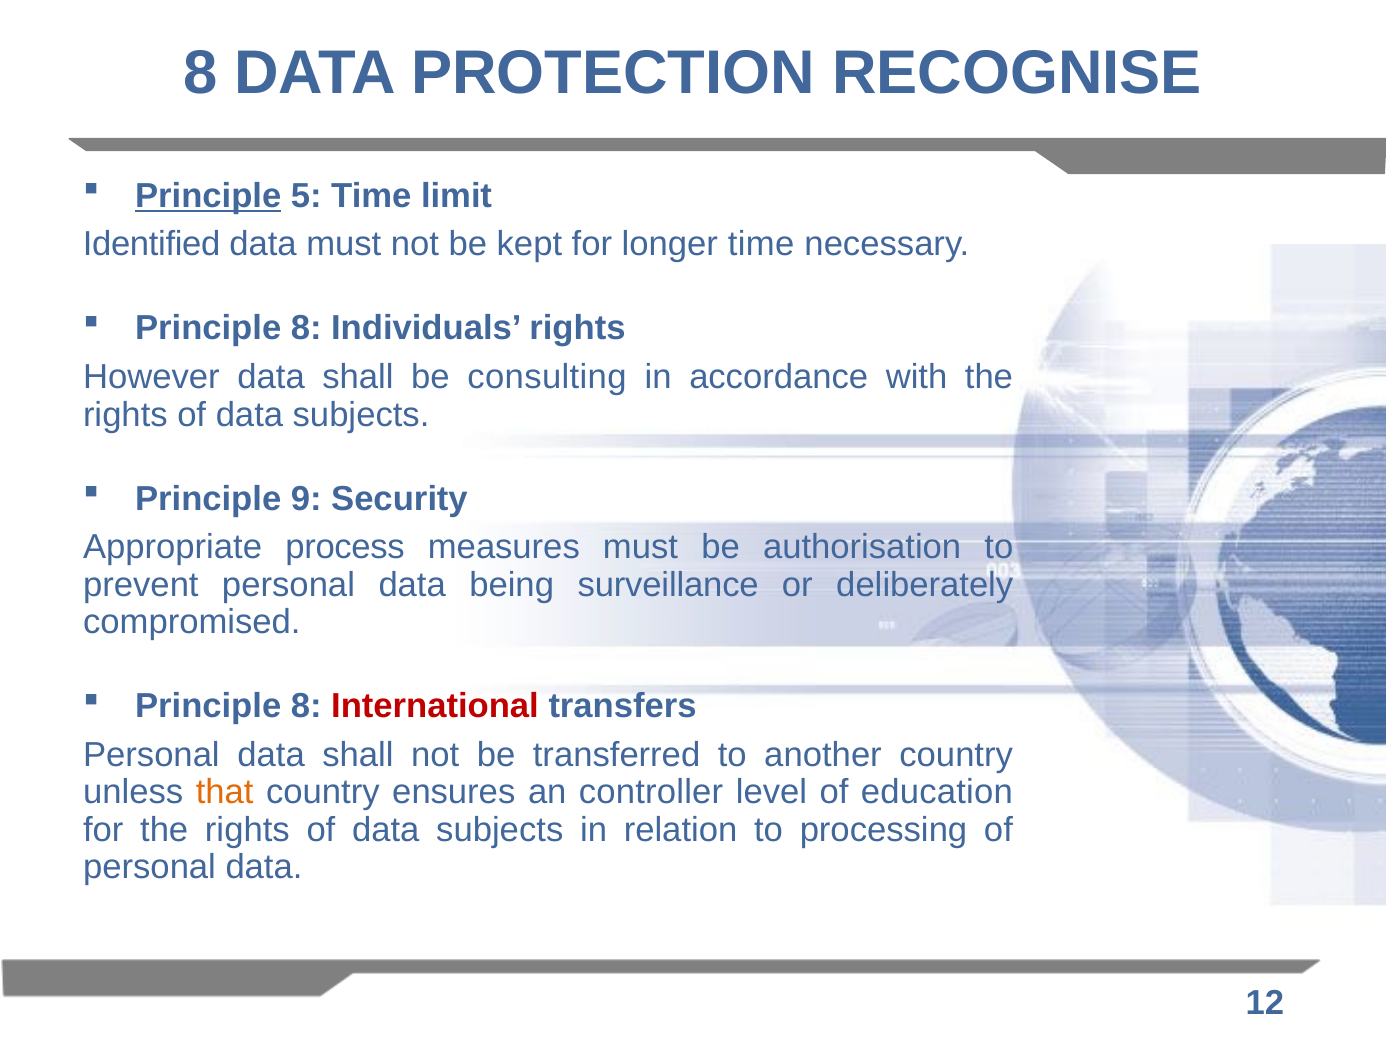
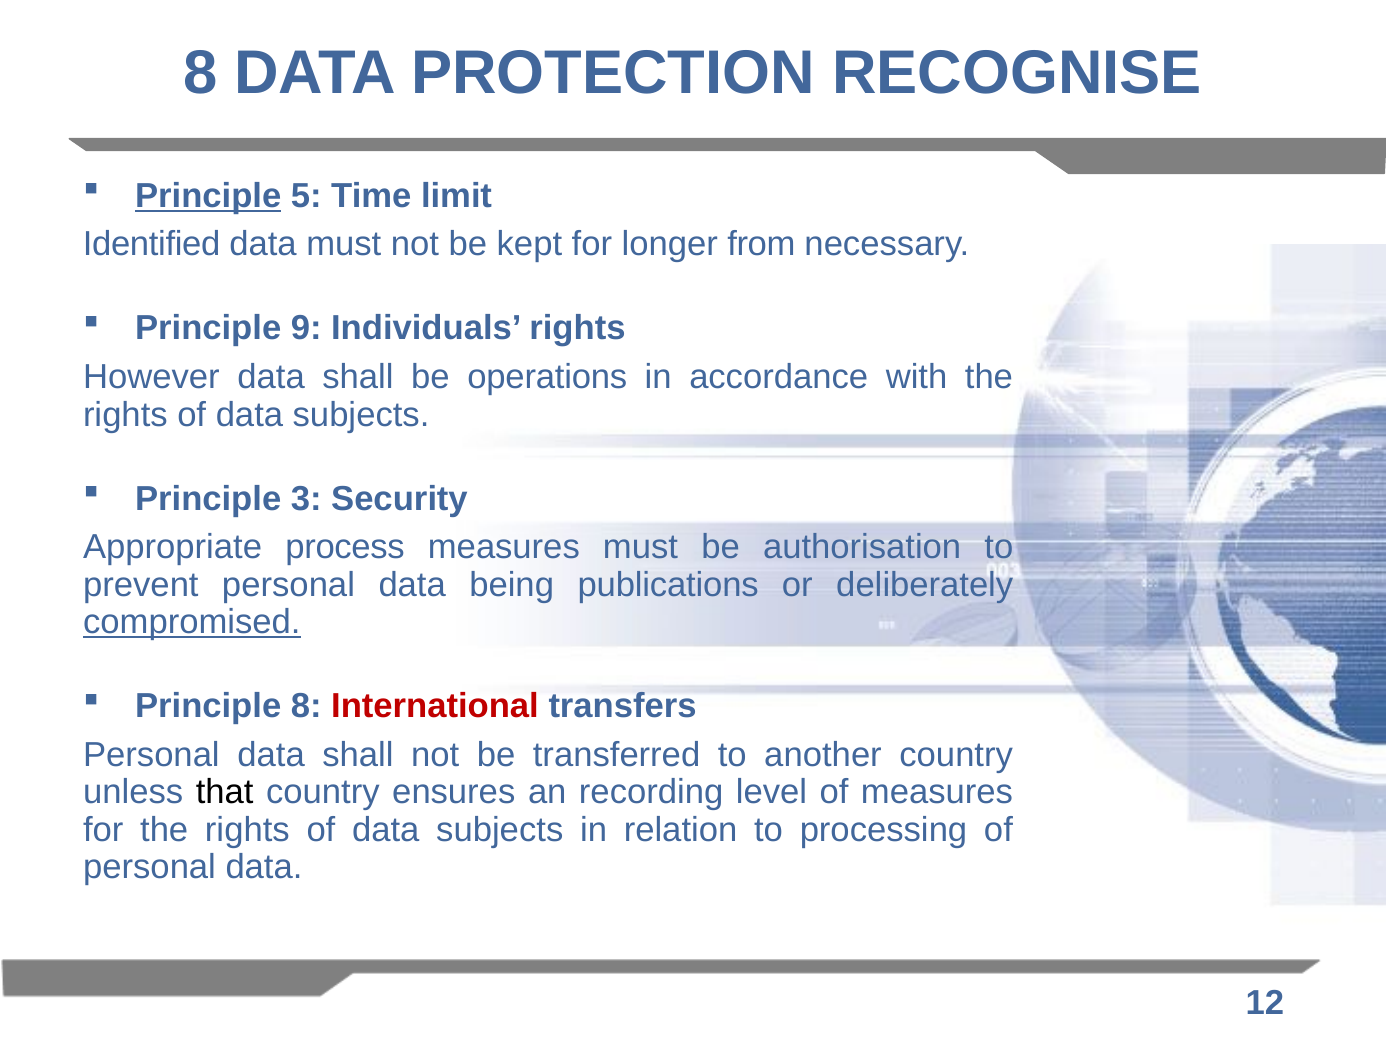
longer time: time -> from
8 at (306, 328): 8 -> 9
consulting: consulting -> operations
9: 9 -> 3
surveillance: surveillance -> publications
compromised underline: none -> present
that colour: orange -> black
controller: controller -> recording
of education: education -> measures
